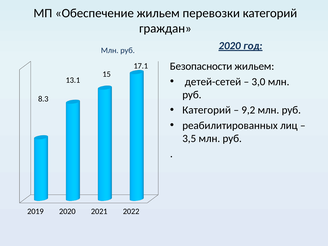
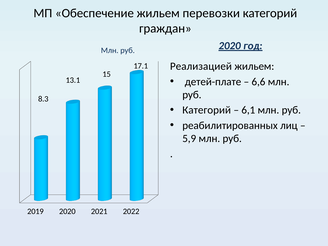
Безопасности: Безопасности -> Реализацией
детей-сетей: детей-сетей -> детей-плате
3,0: 3,0 -> 6,6
9,2: 9,2 -> 6,1
3,5: 3,5 -> 5,9
